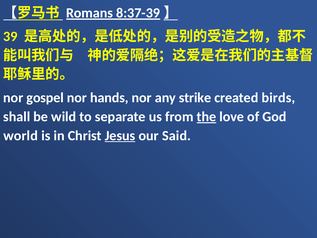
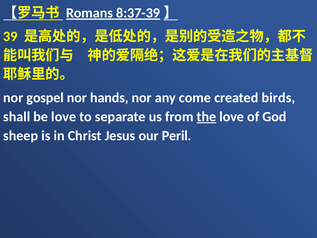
strike: strike -> come
be wild: wild -> love
world: world -> sheep
Jesus underline: present -> none
Said: Said -> Peril
